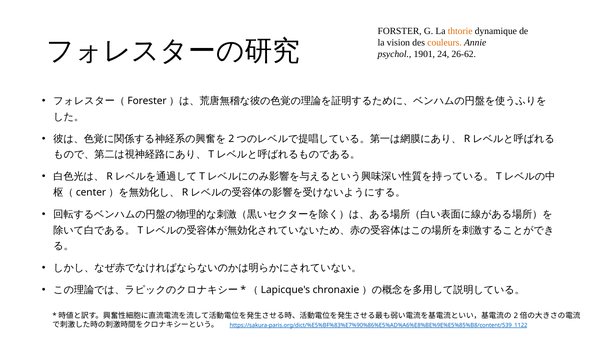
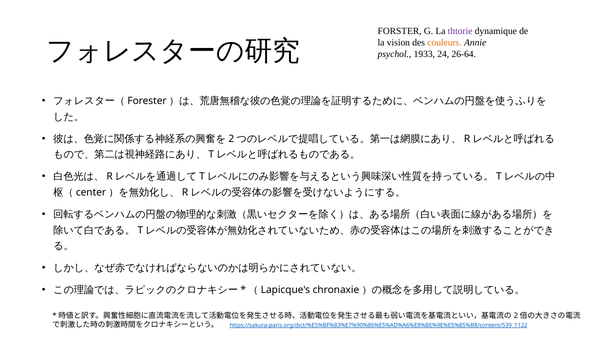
thtorie colour: orange -> purple
1901: 1901 -> 1933
26-62: 26-62 -> 26-64
